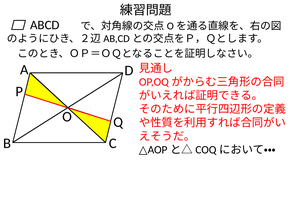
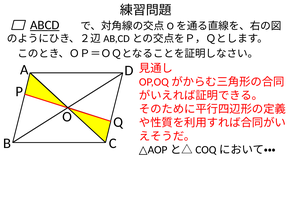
ABCD underline: none -> present
